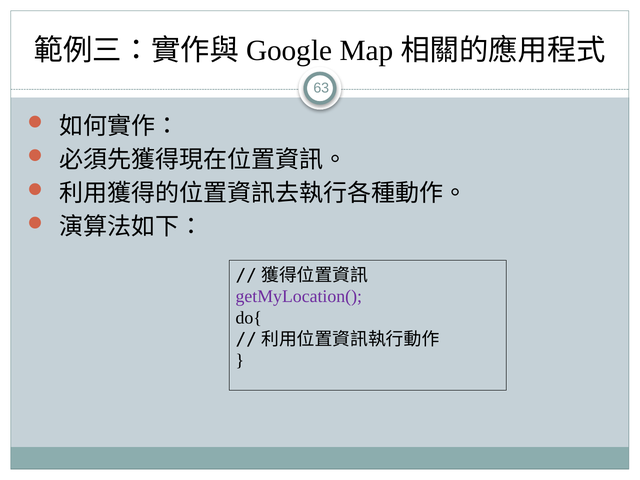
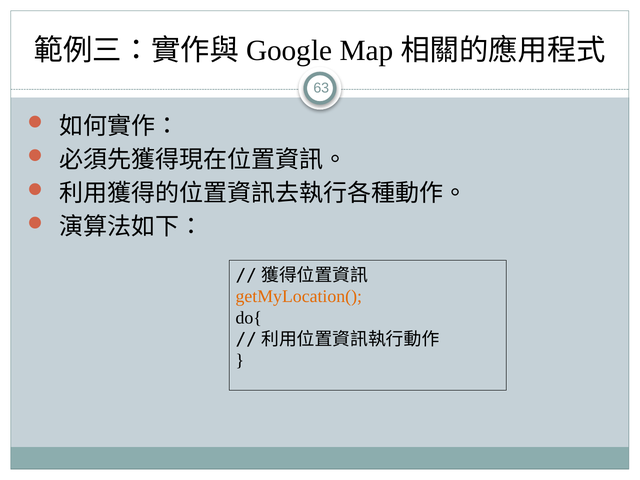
getMyLocation( colour: purple -> orange
